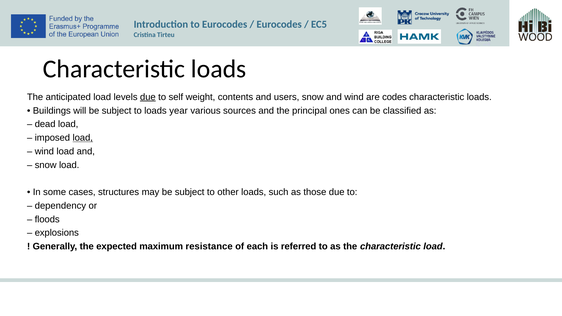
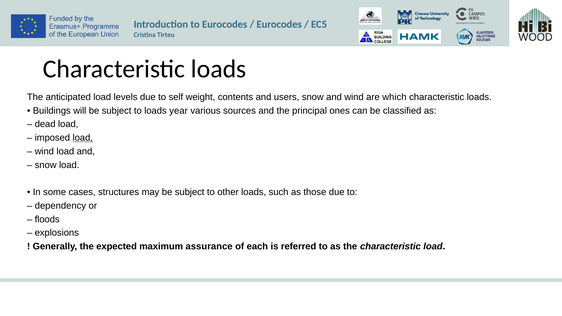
due at (148, 97) underline: present -> none
codes: codes -> which
resistance: resistance -> assurance
